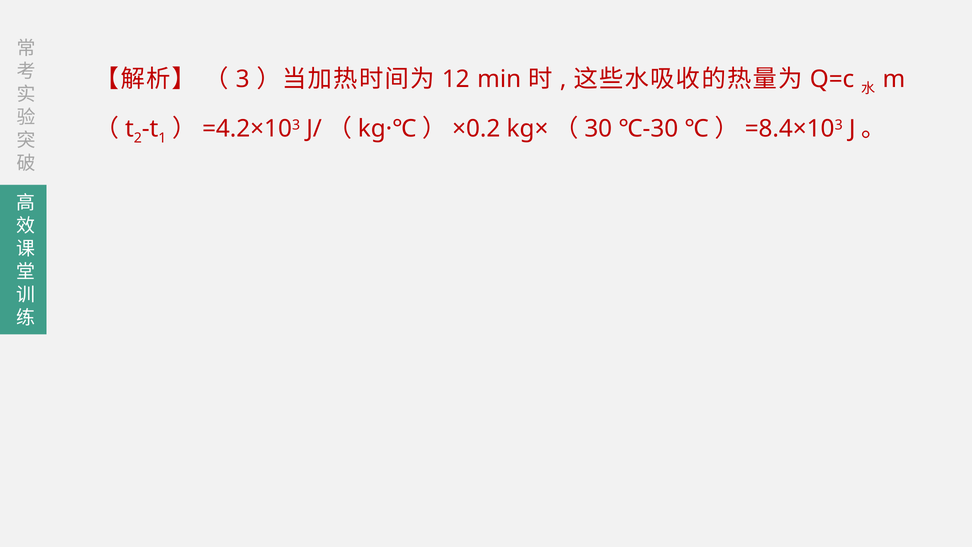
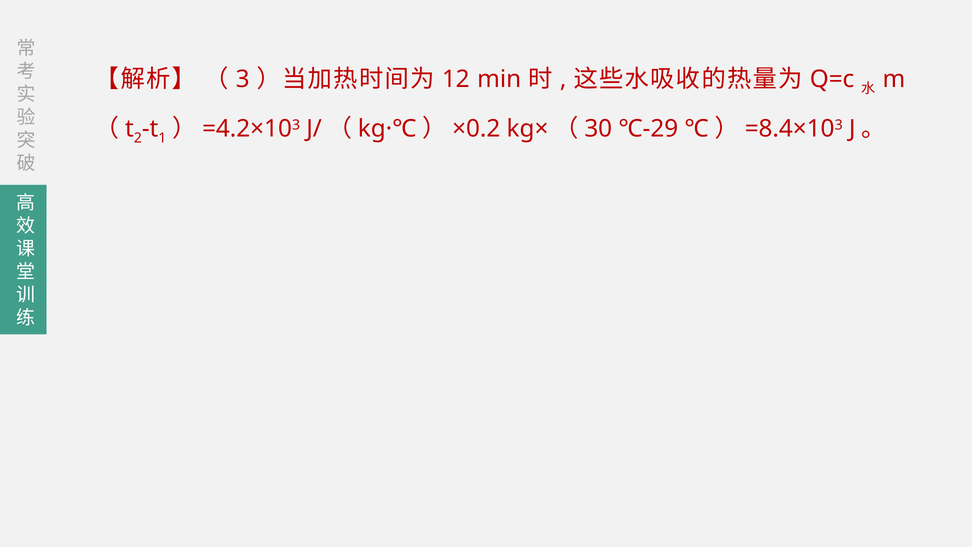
℃-30: ℃-30 -> ℃-29
